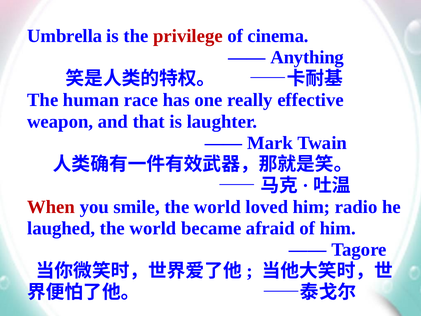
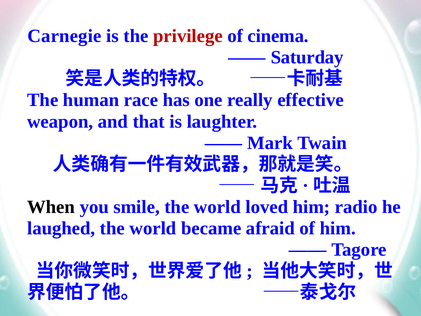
Umbrella: Umbrella -> Carnegie
Anything: Anything -> Saturday
When colour: red -> black
